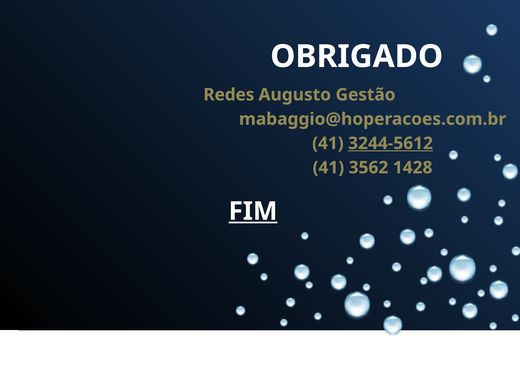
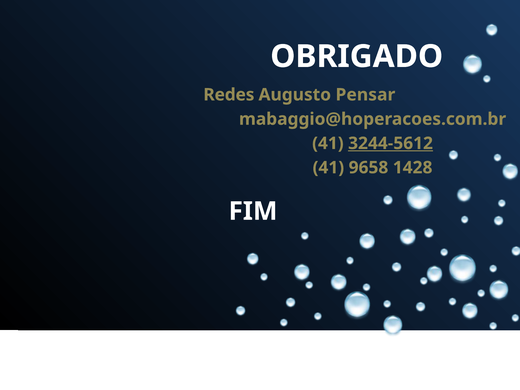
Gestão: Gestão -> Pensar
3562: 3562 -> 9658
FIM underline: present -> none
